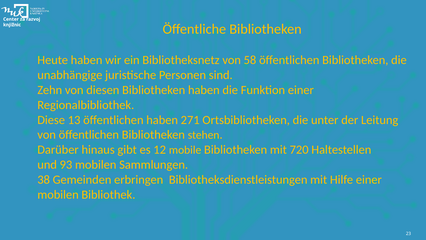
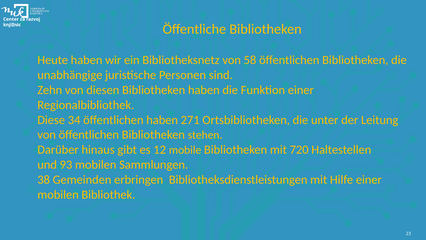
13: 13 -> 34
